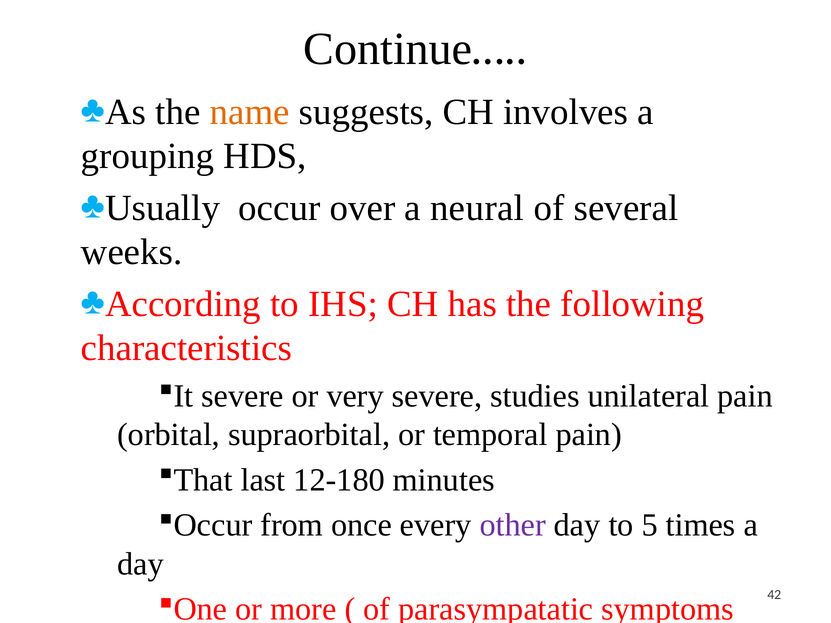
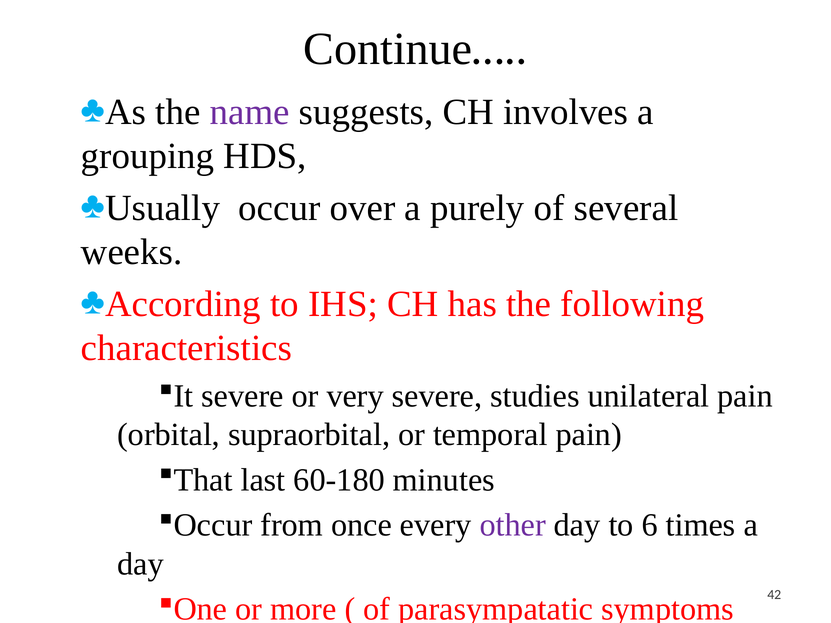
name colour: orange -> purple
neural: neural -> purely
12-180: 12-180 -> 60-180
5: 5 -> 6
